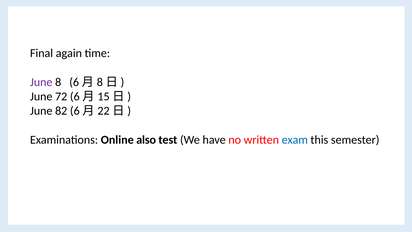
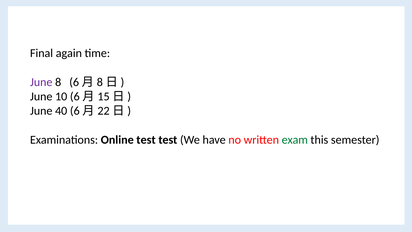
72: 72 -> 10
82: 82 -> 40
Online also: also -> test
exam colour: blue -> green
